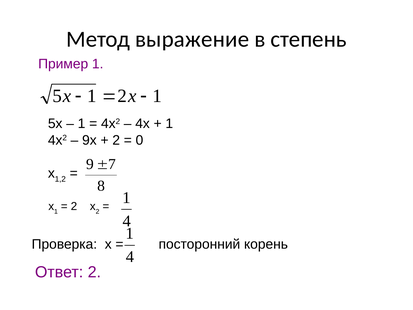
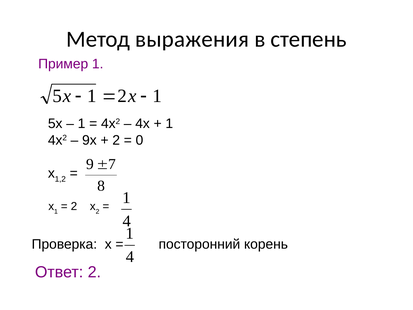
выражение: выражение -> выражения
